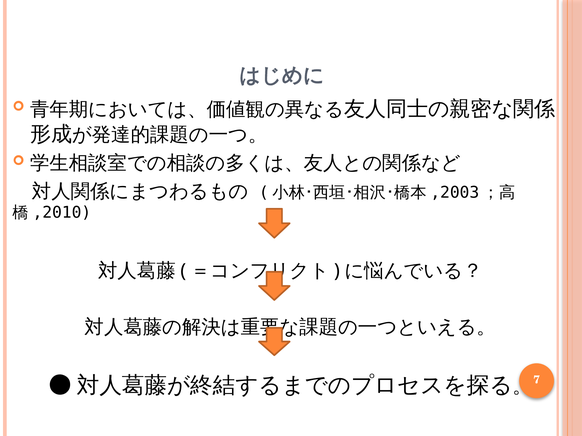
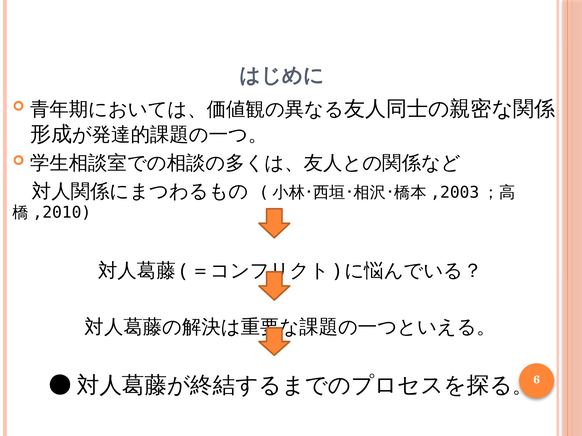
7: 7 -> 6
